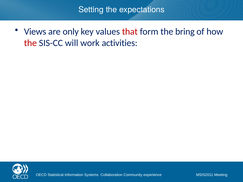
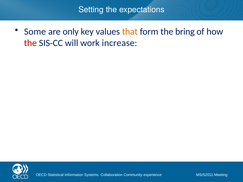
Views: Views -> Some
that colour: red -> orange
activities: activities -> increase
